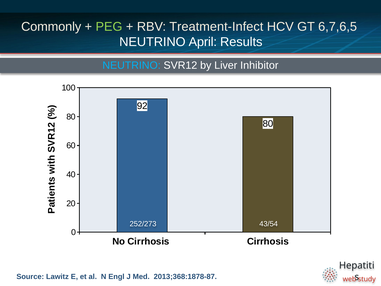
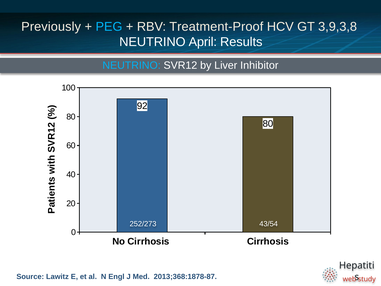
Commonly: Commonly -> Previously
PEG colour: light green -> light blue
Treatment-Infect: Treatment-Infect -> Treatment-Proof
6,7,6,5: 6,7,6,5 -> 3,9,3,8
